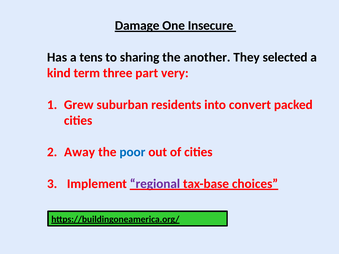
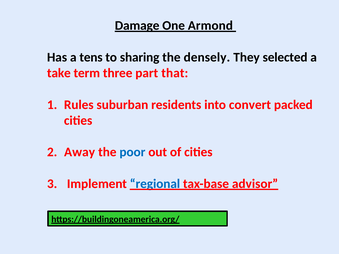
Insecure: Insecure -> Armond
another: another -> densely
kind: kind -> take
very: very -> that
Grew: Grew -> Rules
regional colour: purple -> blue
choices: choices -> advisor
